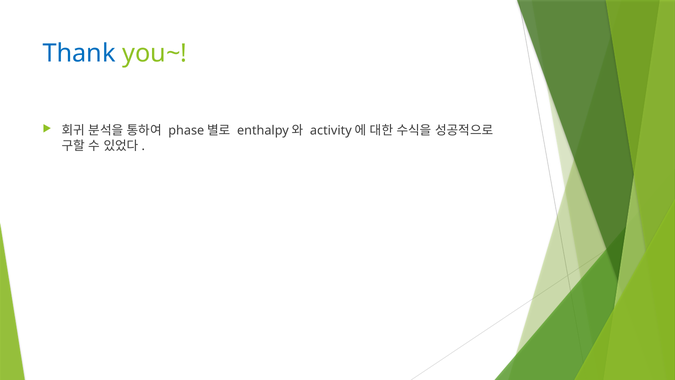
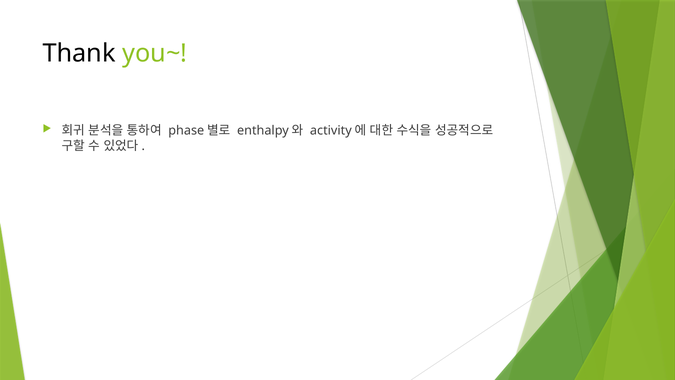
Thank colour: blue -> black
